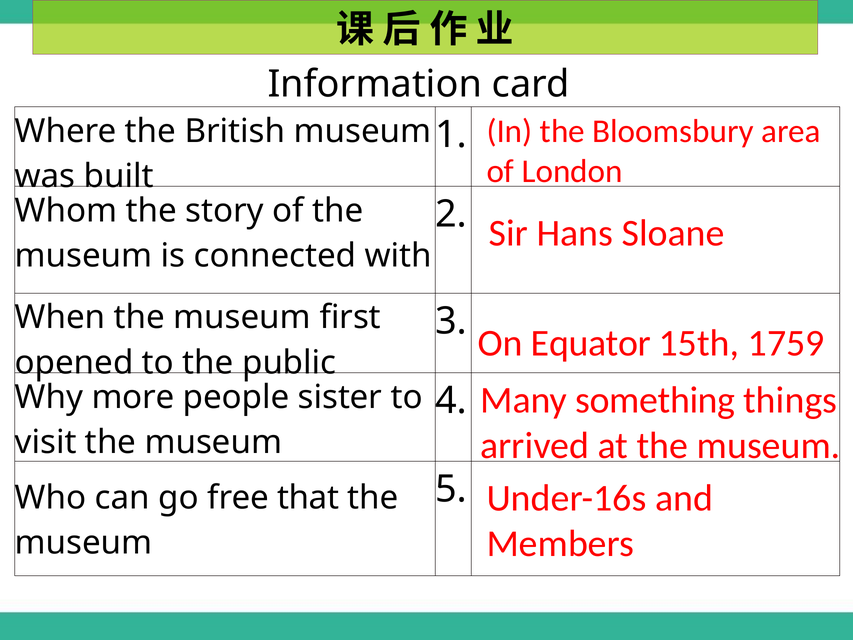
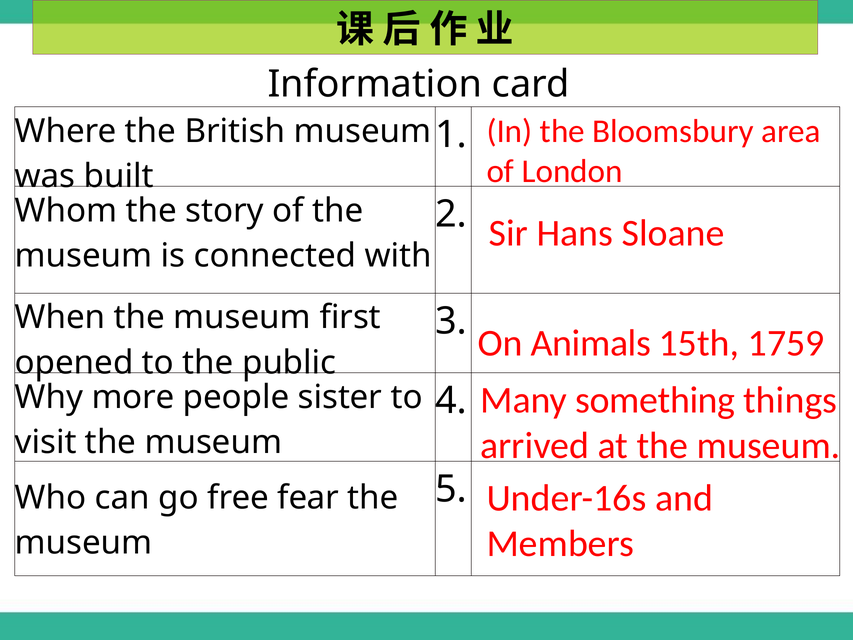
Equator: Equator -> Animals
that: that -> fear
